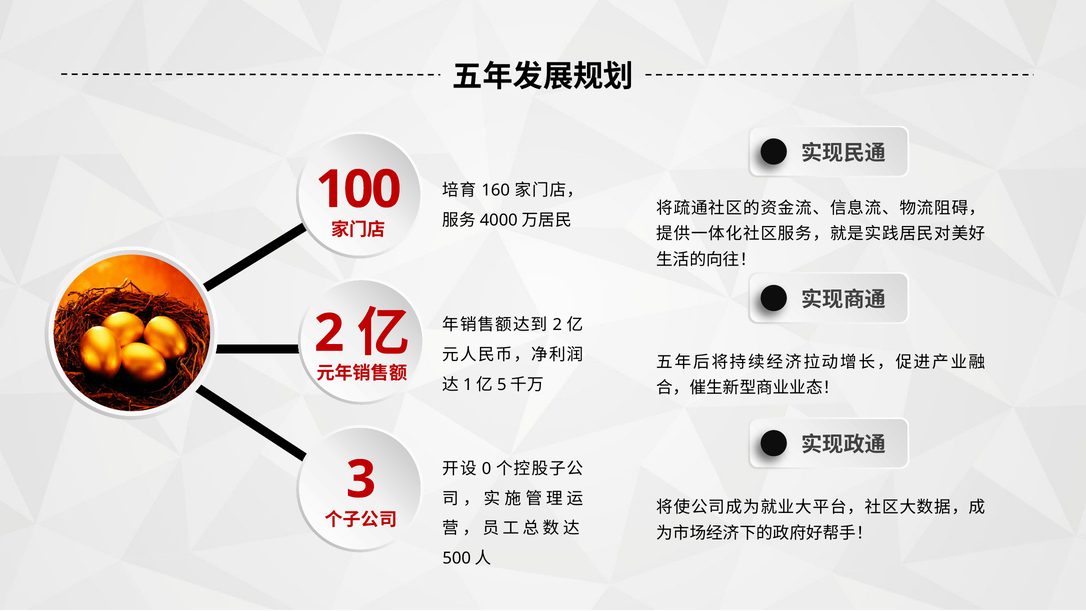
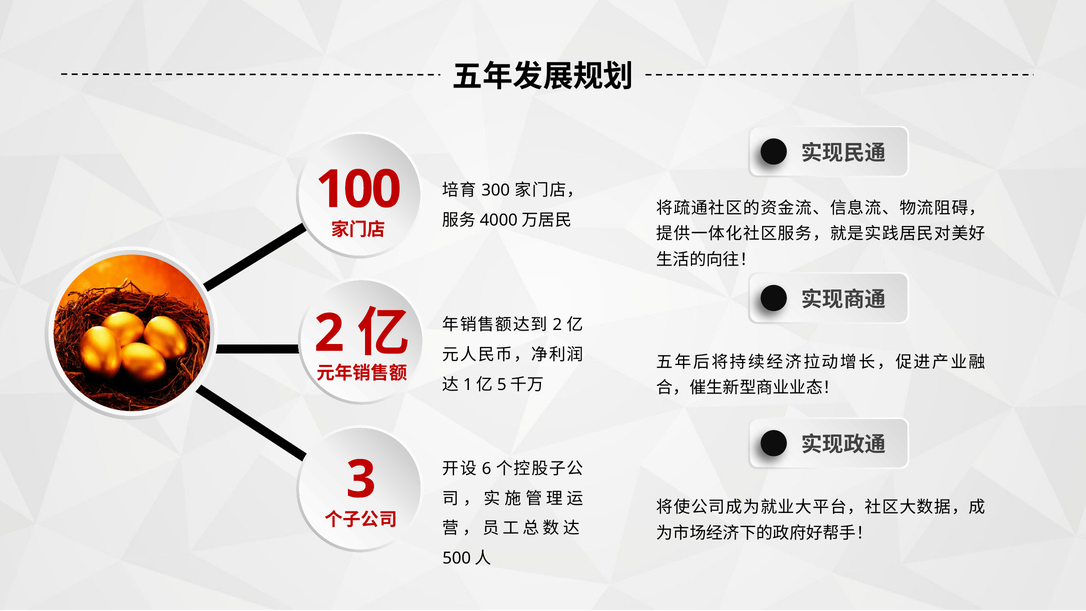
160: 160 -> 300
0: 0 -> 6
